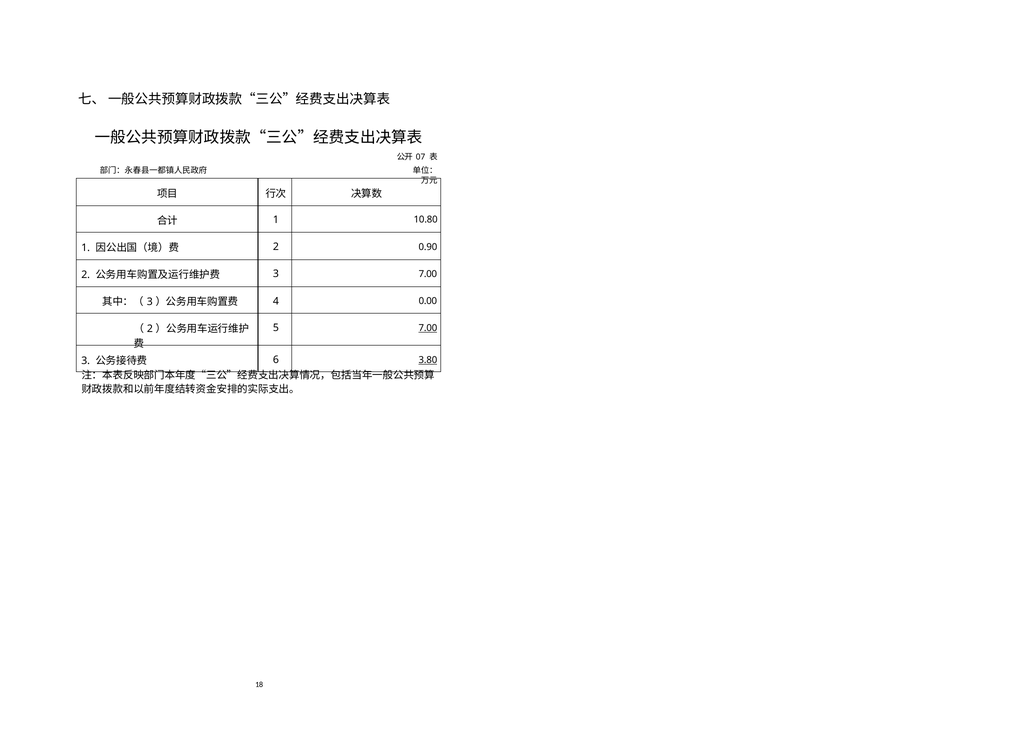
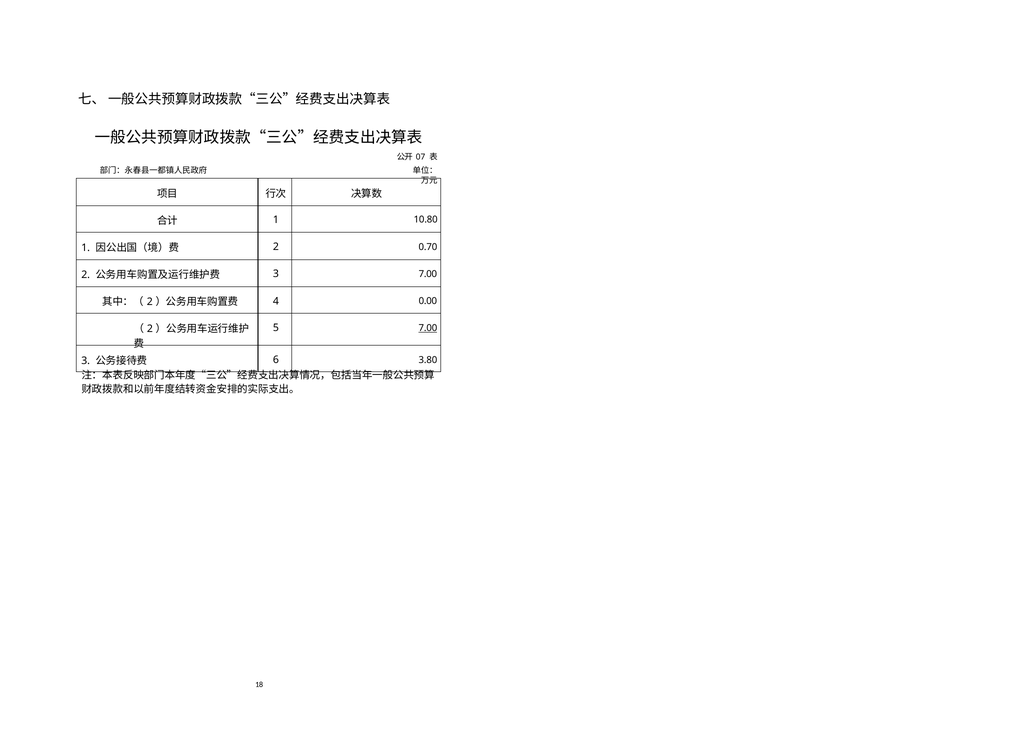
0.90: 0.90 -> 0.70
3 at (150, 302): 3 -> 2
3.80 underline: present -> none
